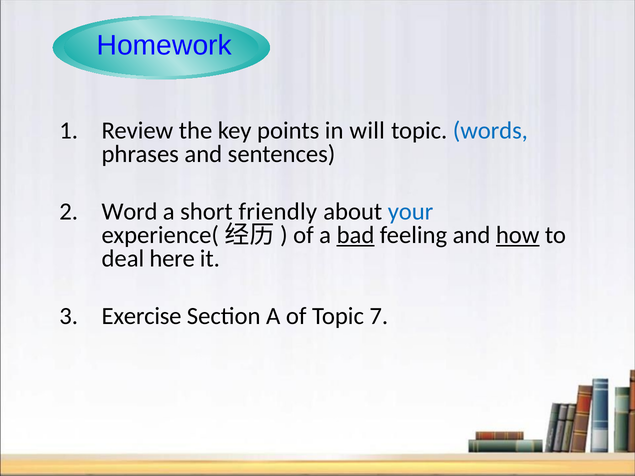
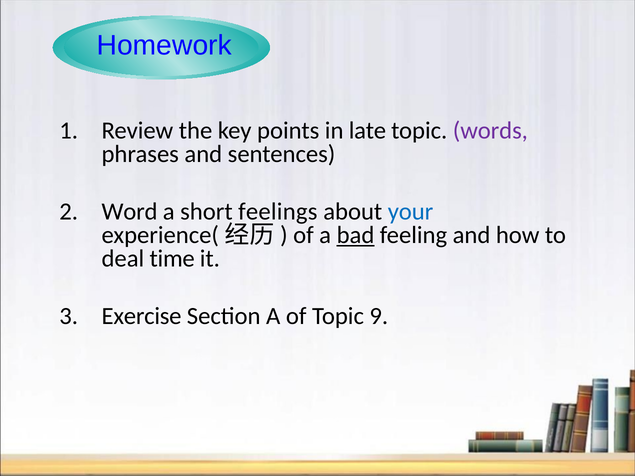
will: will -> late
words colour: blue -> purple
friendly: friendly -> feelings
how underline: present -> none
here: here -> time
7: 7 -> 9
